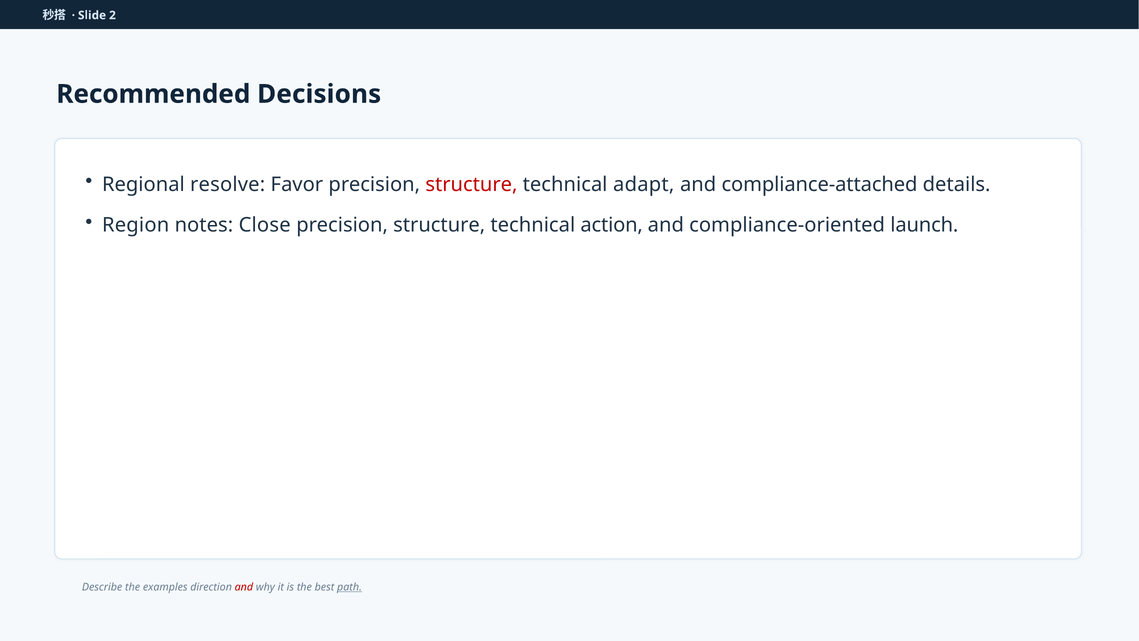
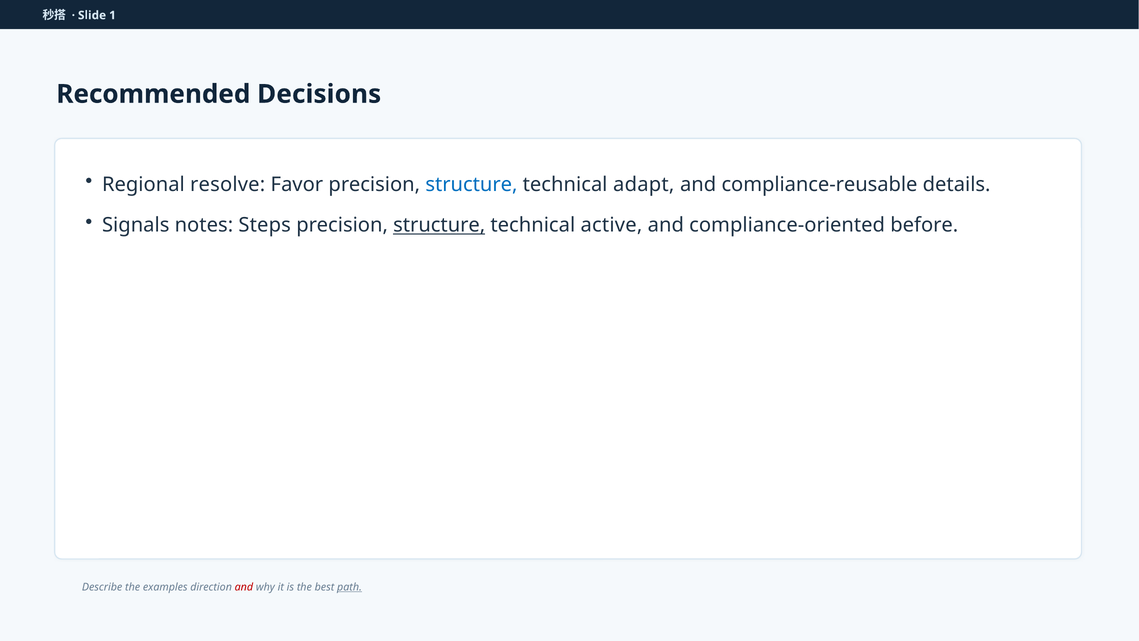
2: 2 -> 1
structure at (471, 184) colour: red -> blue
compliance-attached: compliance-attached -> compliance-reusable
Region: Region -> Signals
Close: Close -> Steps
structure at (439, 225) underline: none -> present
action: action -> active
launch: launch -> before
